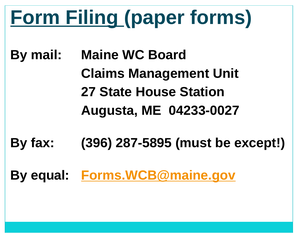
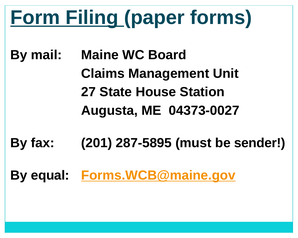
04233-0027: 04233-0027 -> 04373-0027
396: 396 -> 201
except: except -> sender
